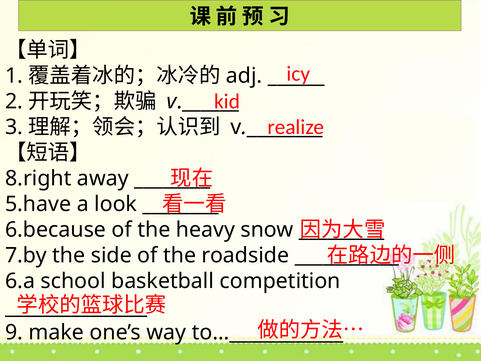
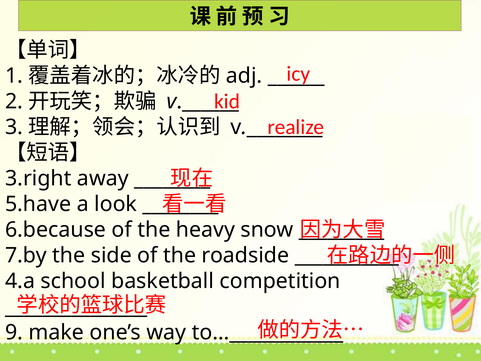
8.right: 8.right -> 3.right
6.a: 6.a -> 4.a
